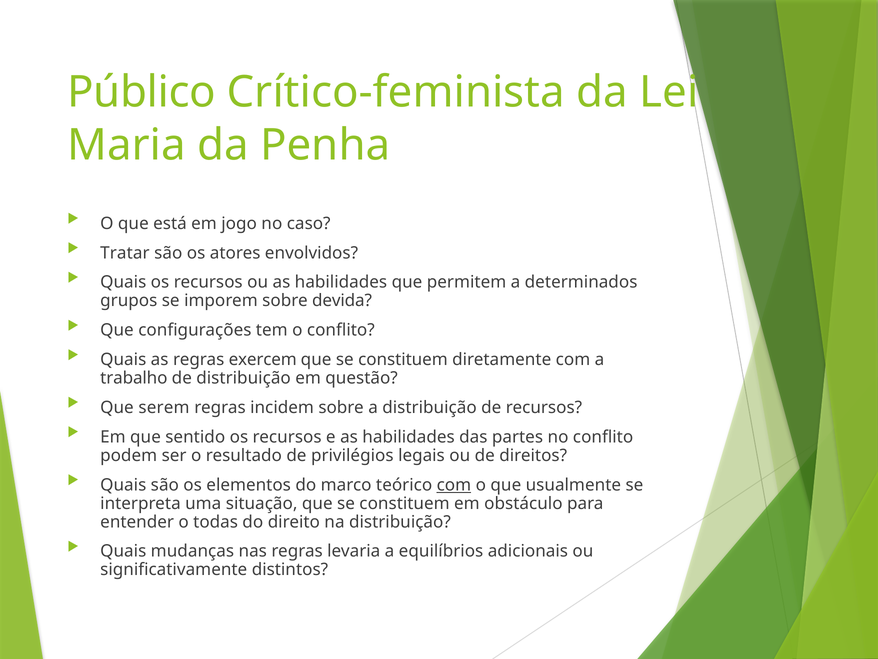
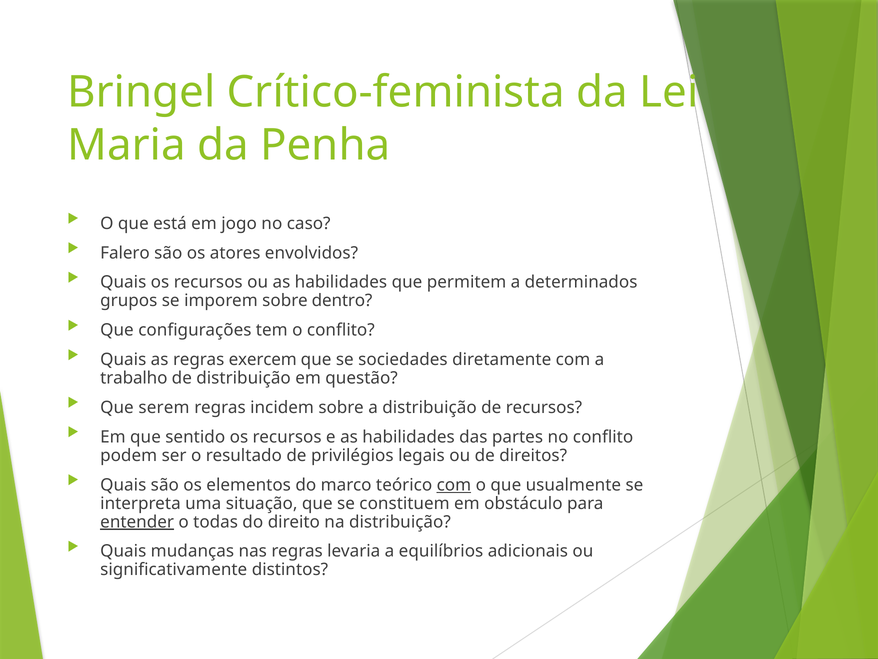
Público: Público -> Bringel
Tratar: Tratar -> Falero
devida: devida -> dentro
constituem at (403, 359): constituem -> sociedades
entender underline: none -> present
